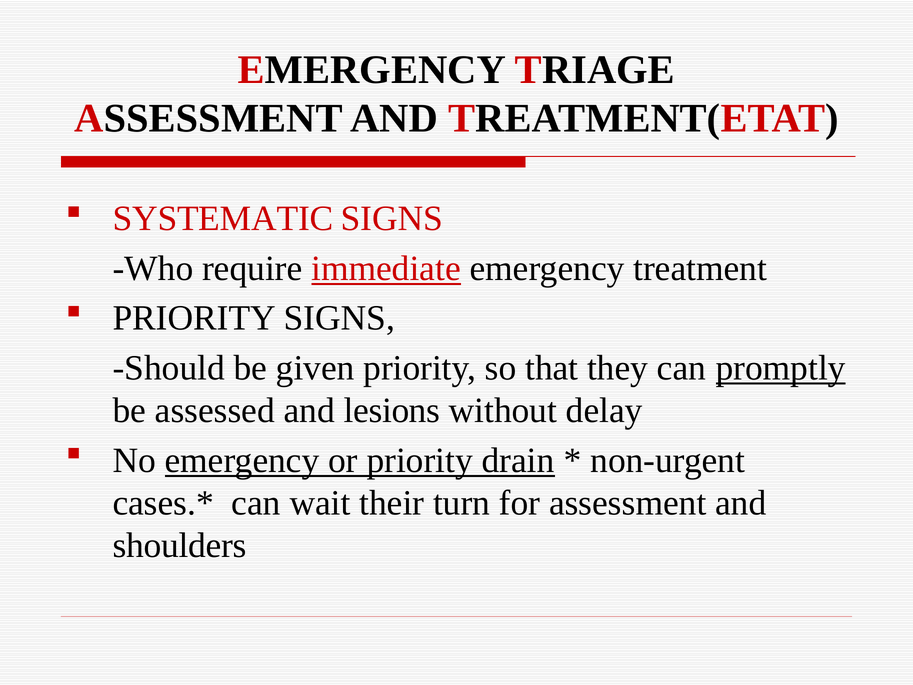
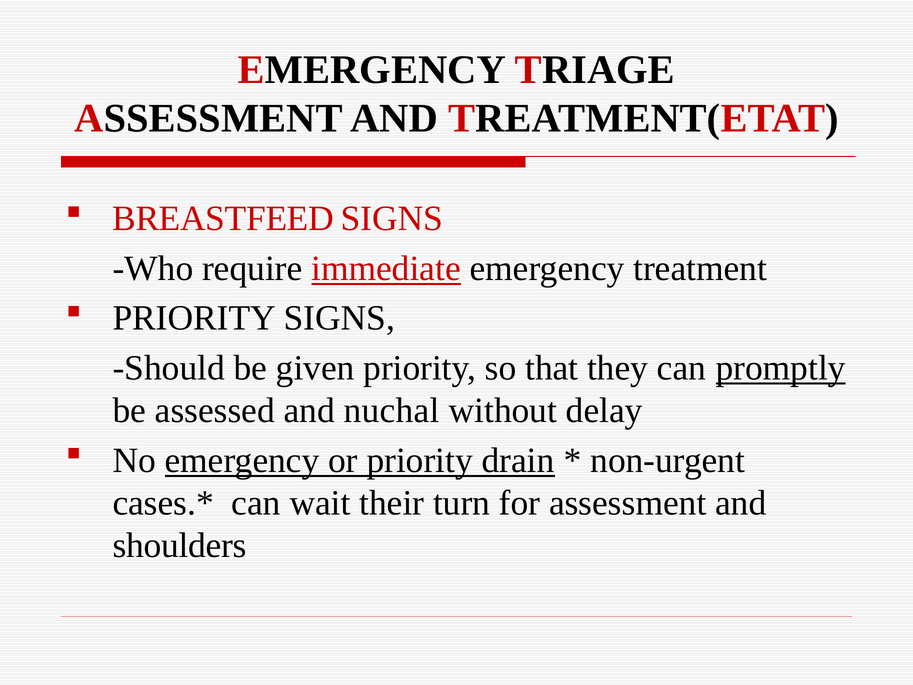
SYSTEMATIC: SYSTEMATIC -> BREASTFEED
lesions: lesions -> nuchal
